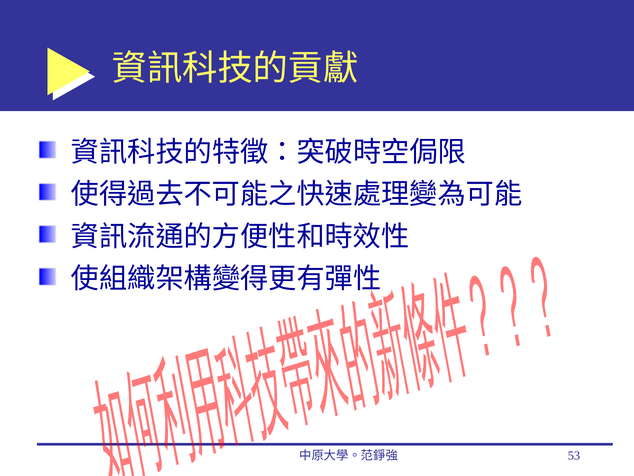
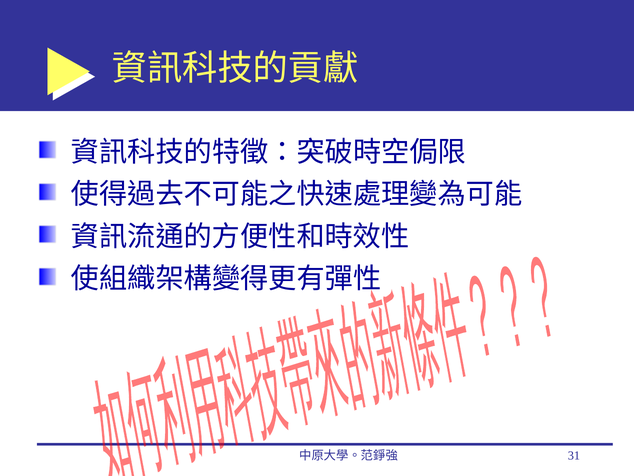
53: 53 -> 31
